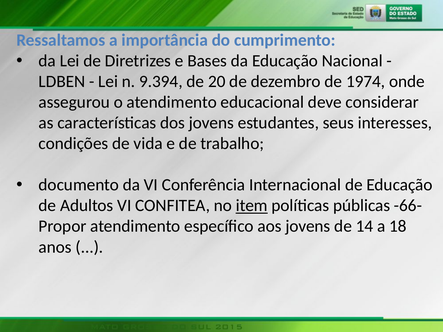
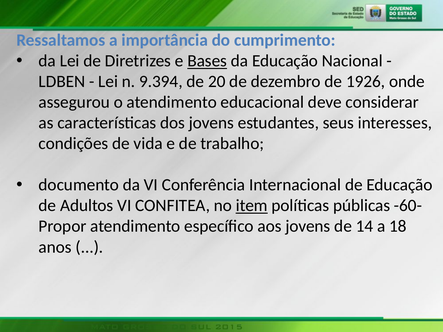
Bases underline: none -> present
1974: 1974 -> 1926
-66-: -66- -> -60-
